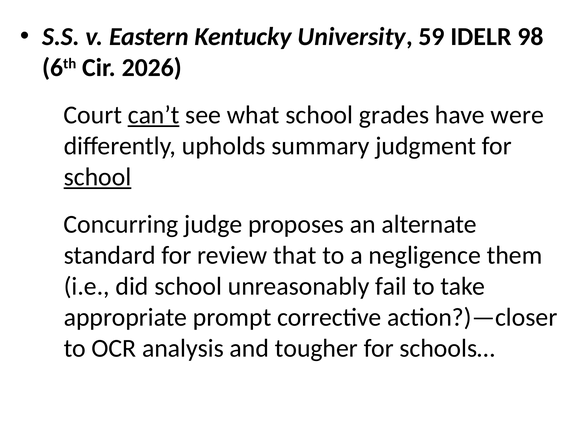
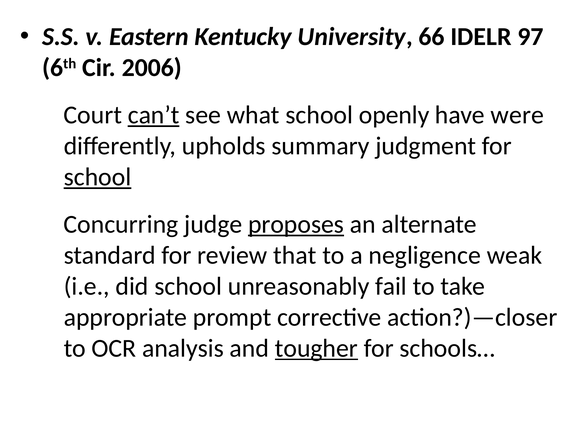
59: 59 -> 66
98: 98 -> 97
2026: 2026 -> 2006
grades: grades -> openly
proposes underline: none -> present
them: them -> weak
tougher underline: none -> present
